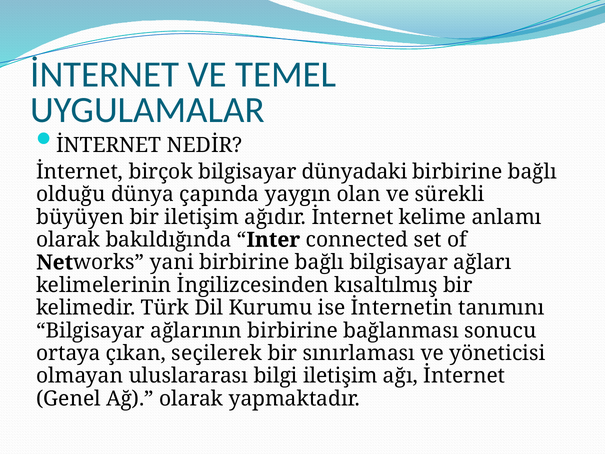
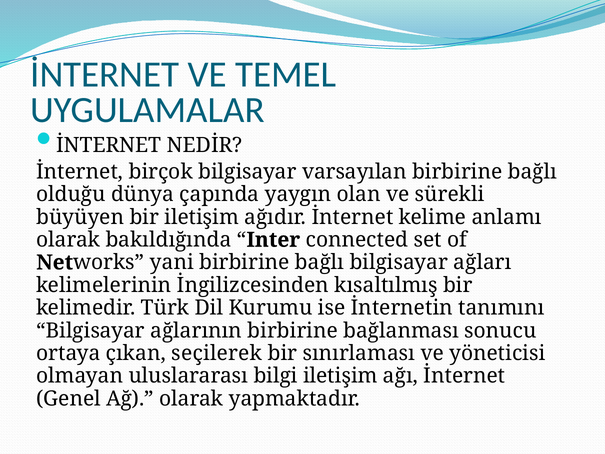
dünyadaki: dünyadaki -> varsayılan
